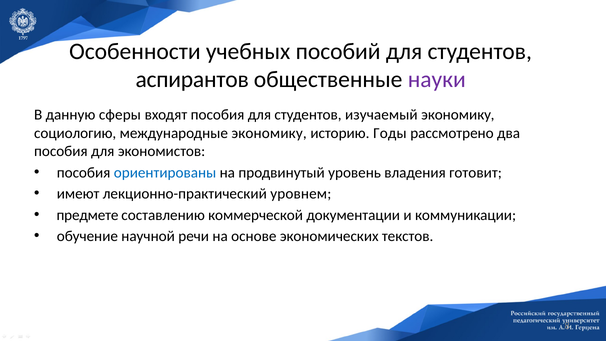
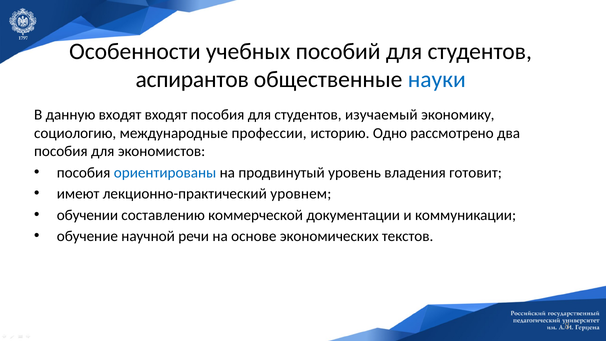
науки colour: purple -> blue
данную сферы: сферы -> входят
международные экономику: экономику -> профессии
Годы: Годы -> Одно
предмете: предмете -> обучении
